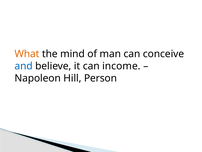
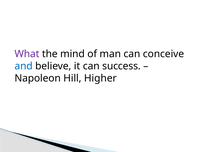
What colour: orange -> purple
income: income -> success
Person: Person -> Higher
